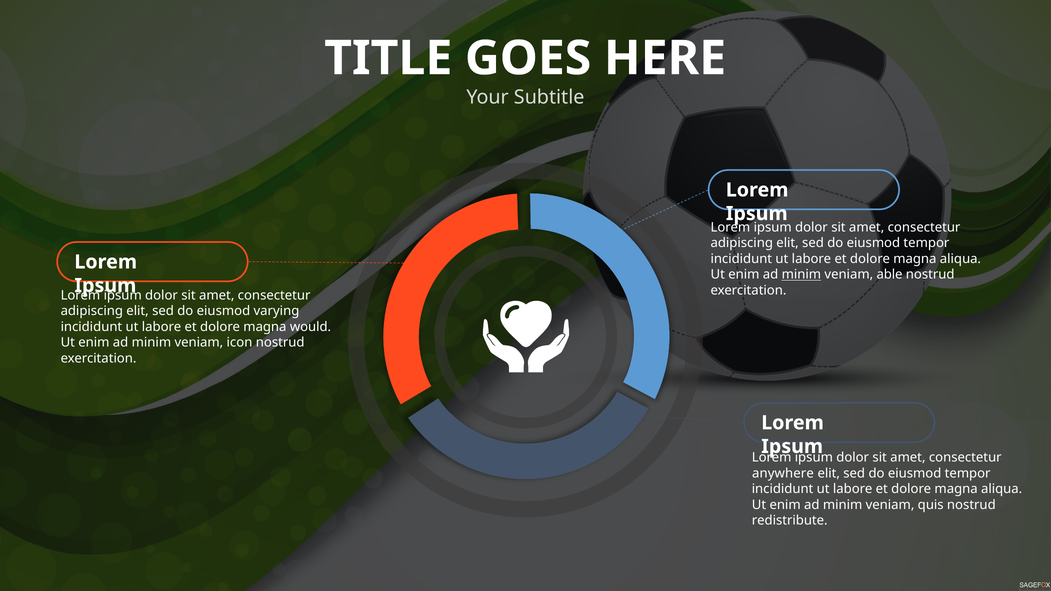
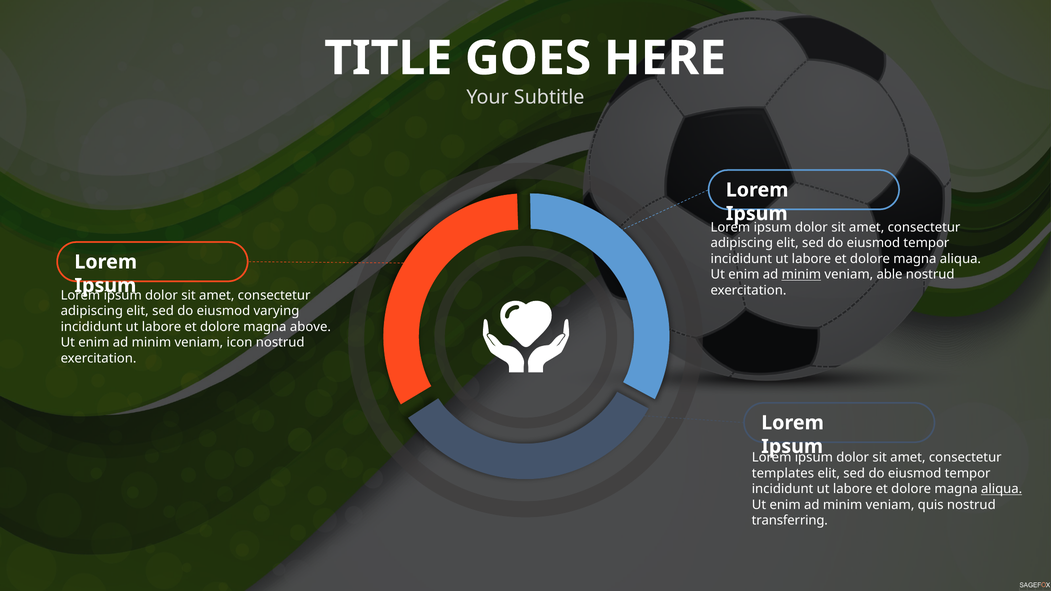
would: would -> above
anywhere: anywhere -> templates
aliqua at (1002, 489) underline: none -> present
redistribute: redistribute -> transferring
